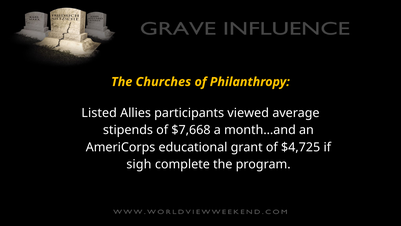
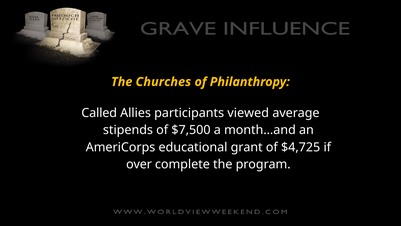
Listed: Listed -> Called
$7,668: $7,668 -> $7,500
sigh: sigh -> over
